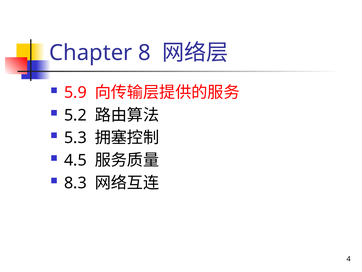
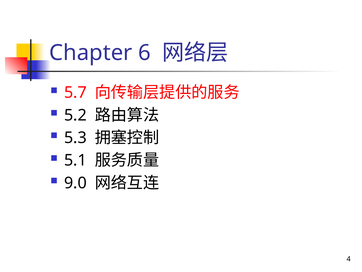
8: 8 -> 6
5.9: 5.9 -> 5.7
4.5: 4.5 -> 5.1
8.3: 8.3 -> 9.0
